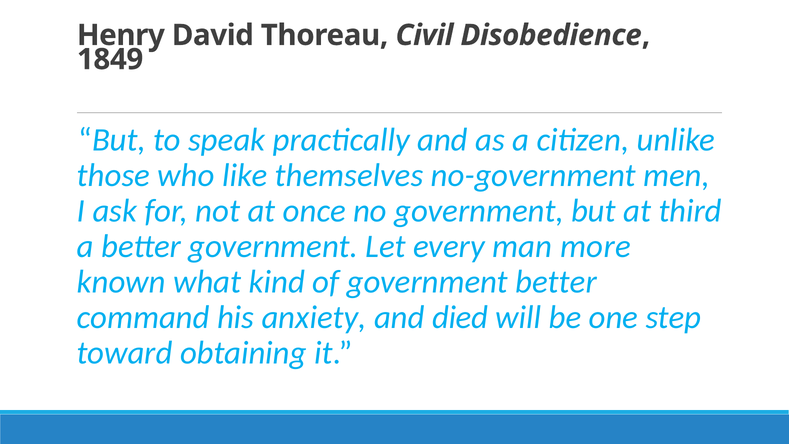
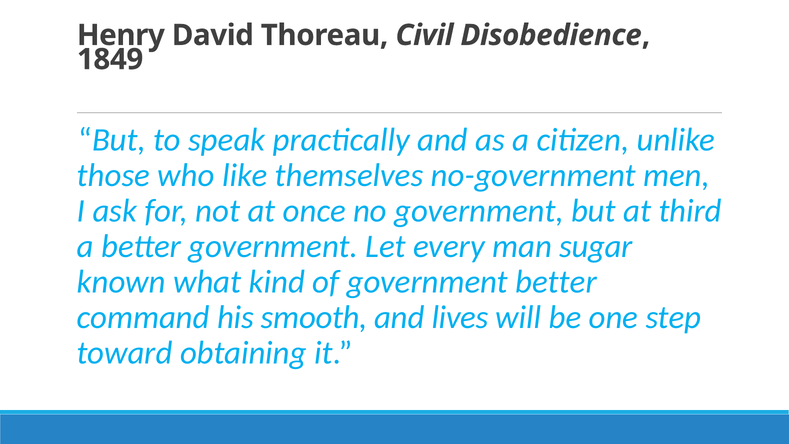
more: more -> sugar
anxiety: anxiety -> smooth
died: died -> lives
